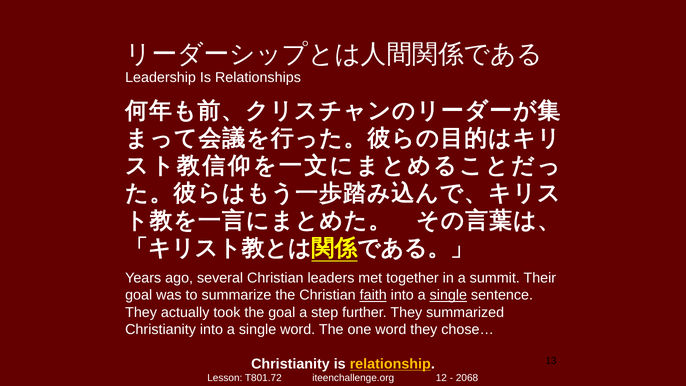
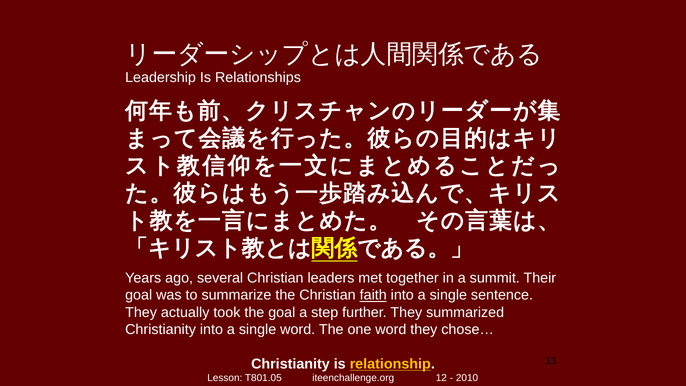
single at (448, 295) underline: present -> none
T801.72: T801.72 -> T801.05
2068: 2068 -> 2010
